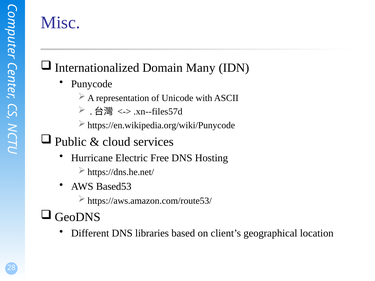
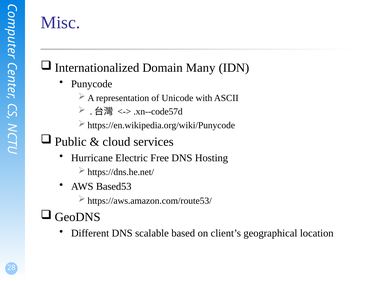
.xn--files57d: .xn--files57d -> .xn--code57d
libraries: libraries -> scalable
